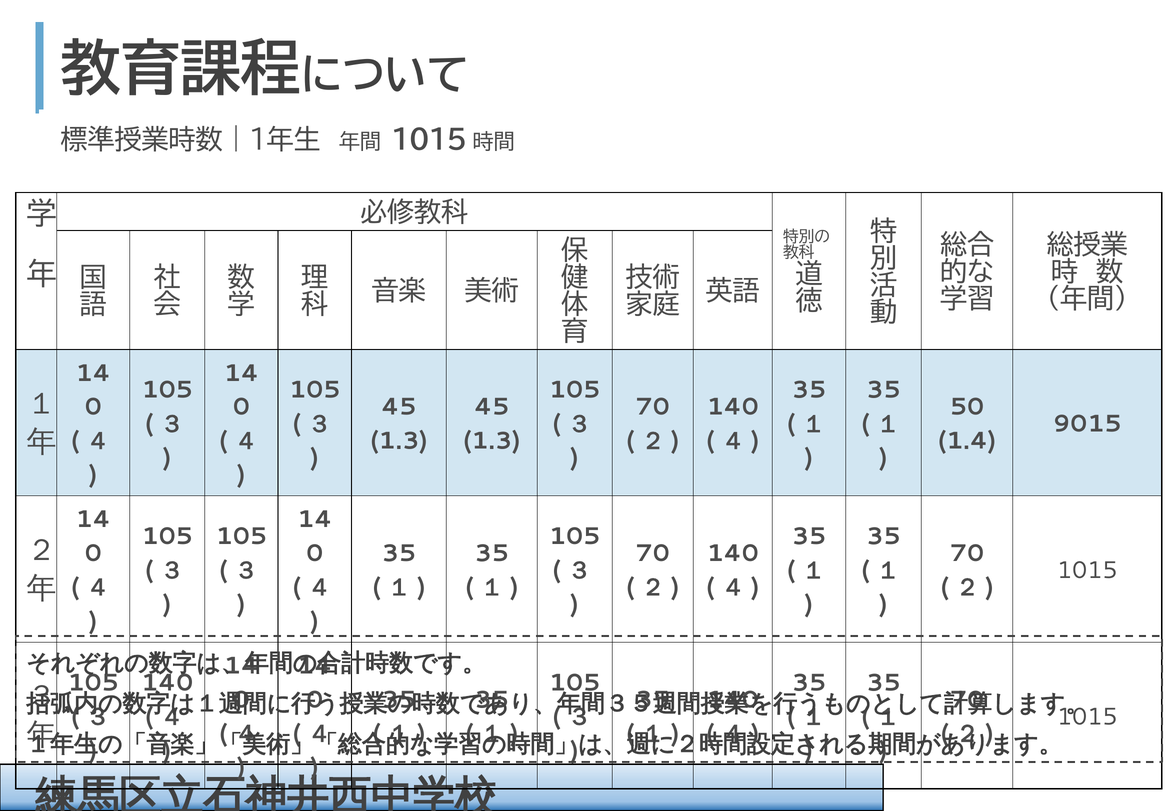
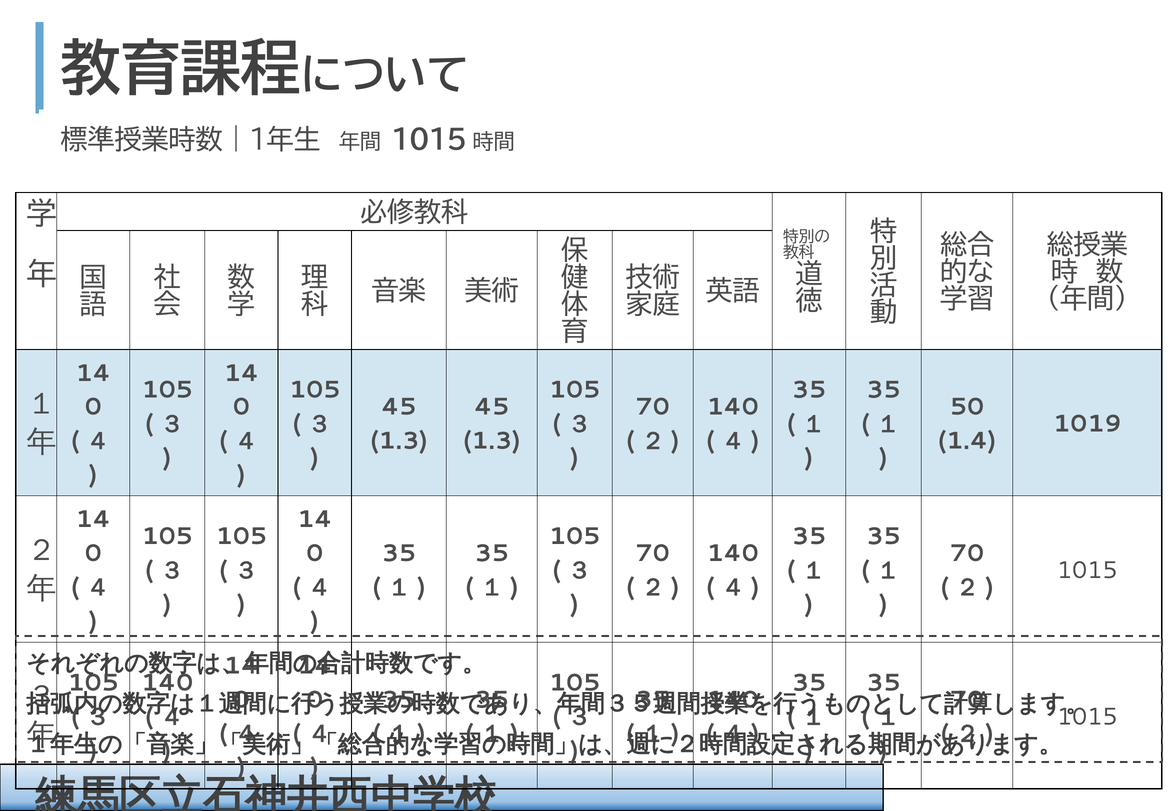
9015: 9015 -> 1019
